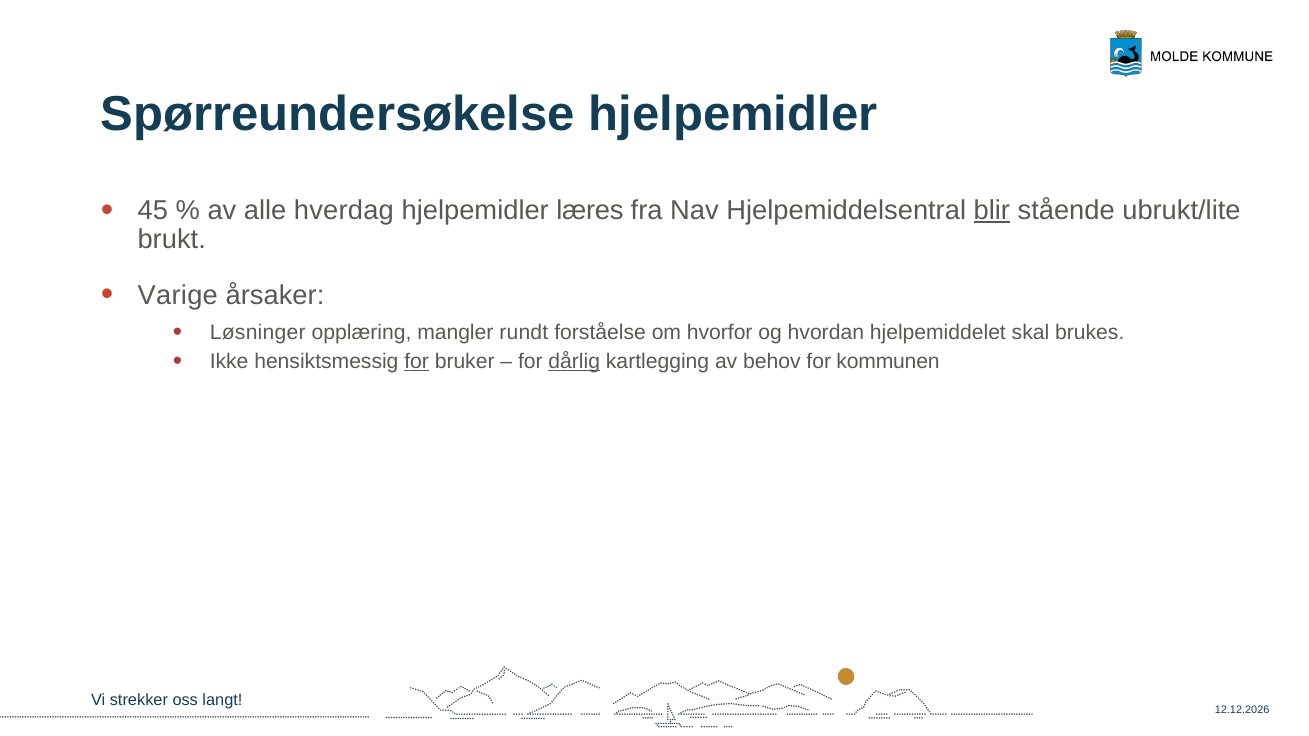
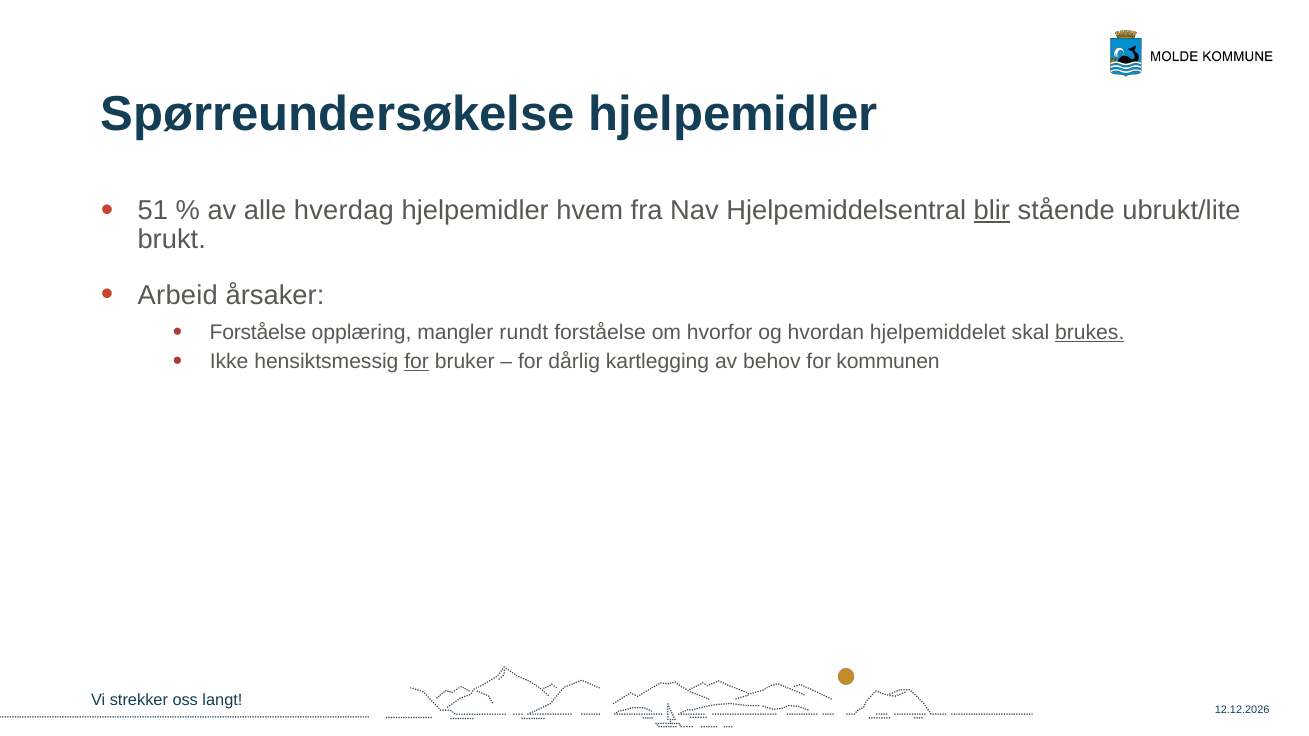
45: 45 -> 51
læres: læres -> hvem
Varige: Varige -> Arbeid
Løsninger at (258, 332): Løsninger -> Forståelse
brukes underline: none -> present
dårlig underline: present -> none
